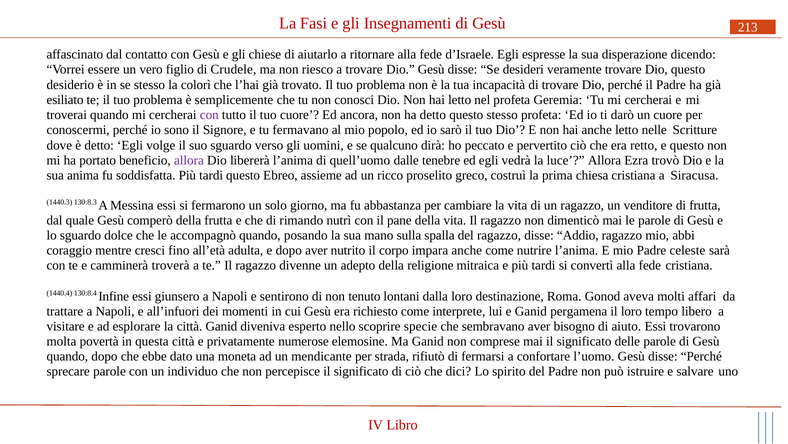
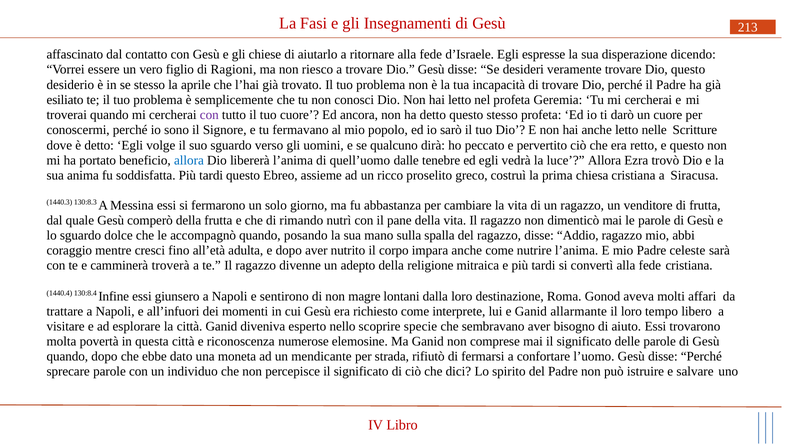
Crudele: Crudele -> Ragioni
colorì: colorì -> aprile
allora at (189, 160) colour: purple -> blue
tenuto: tenuto -> magre
pergamena: pergamena -> allarmante
privatamente: privatamente -> riconoscenza
